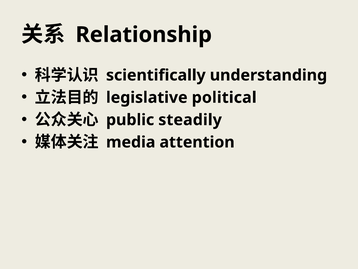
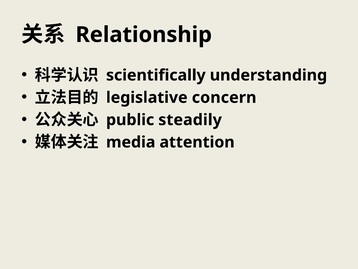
political: political -> concern
